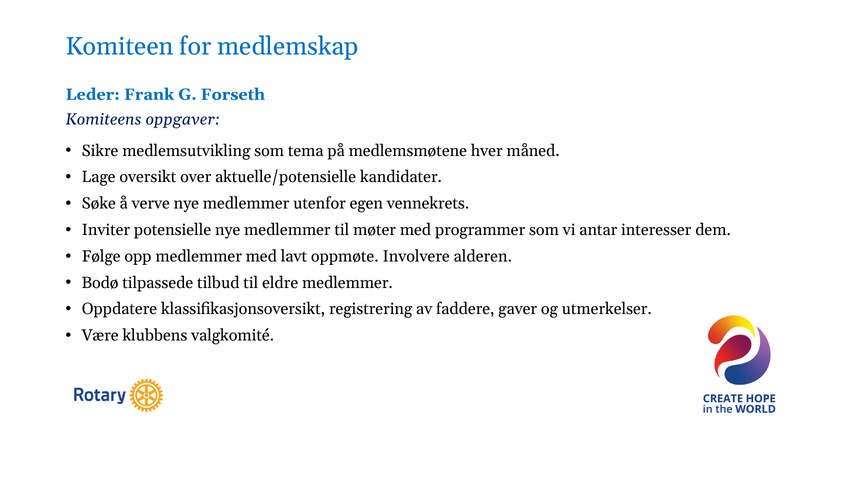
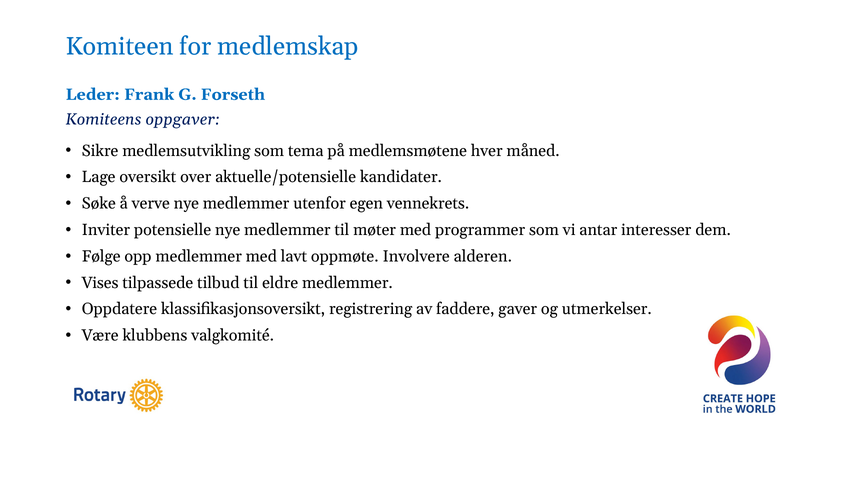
Bodø: Bodø -> Vises
